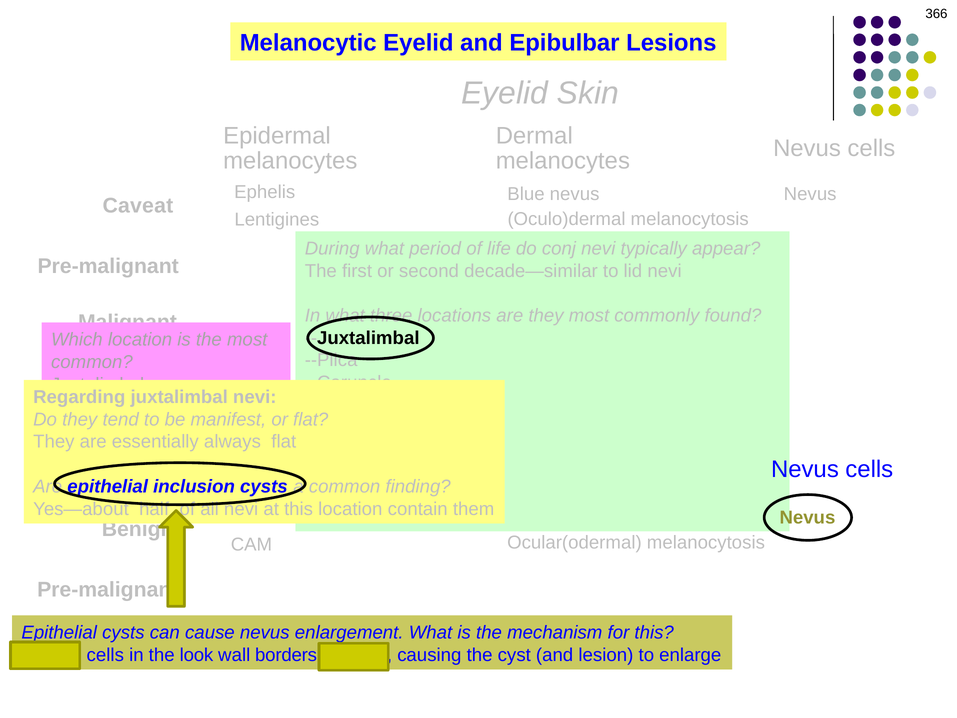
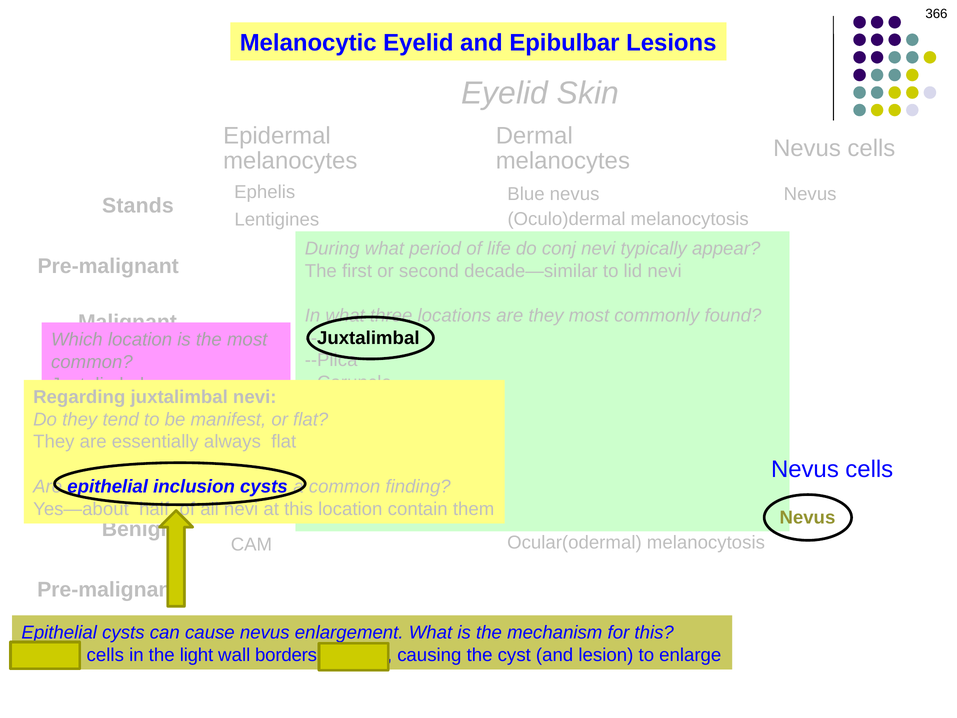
Caveat: Caveat -> Stands
look: look -> light
